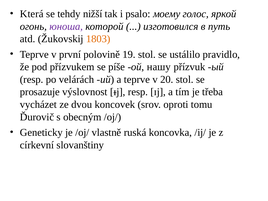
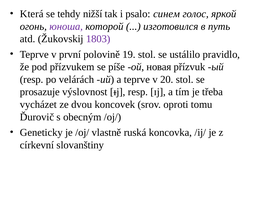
моему: моему -> синем
1803 colour: orange -> purple
нашу: нашу -> новая
